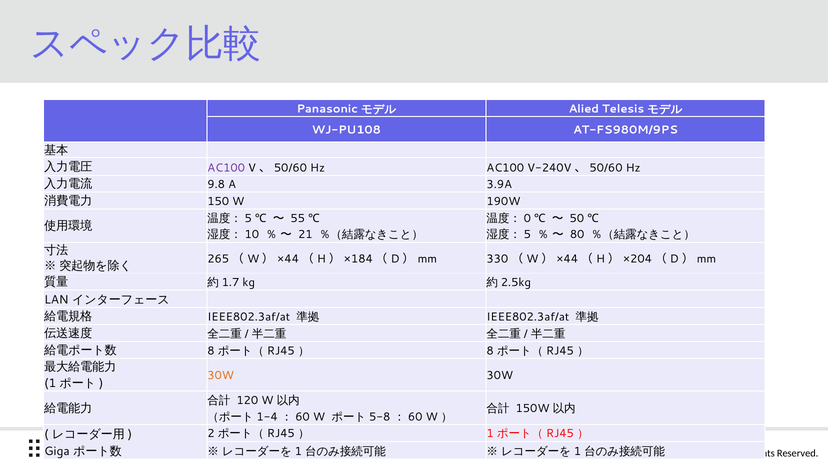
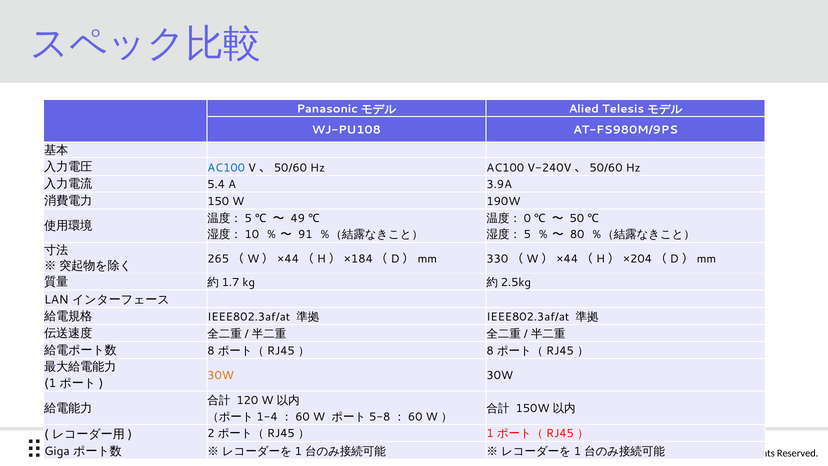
AC100 at (226, 168) colour: purple -> blue
9.8: 9.8 -> 5.4
55: 55 -> 49
21: 21 -> 91
